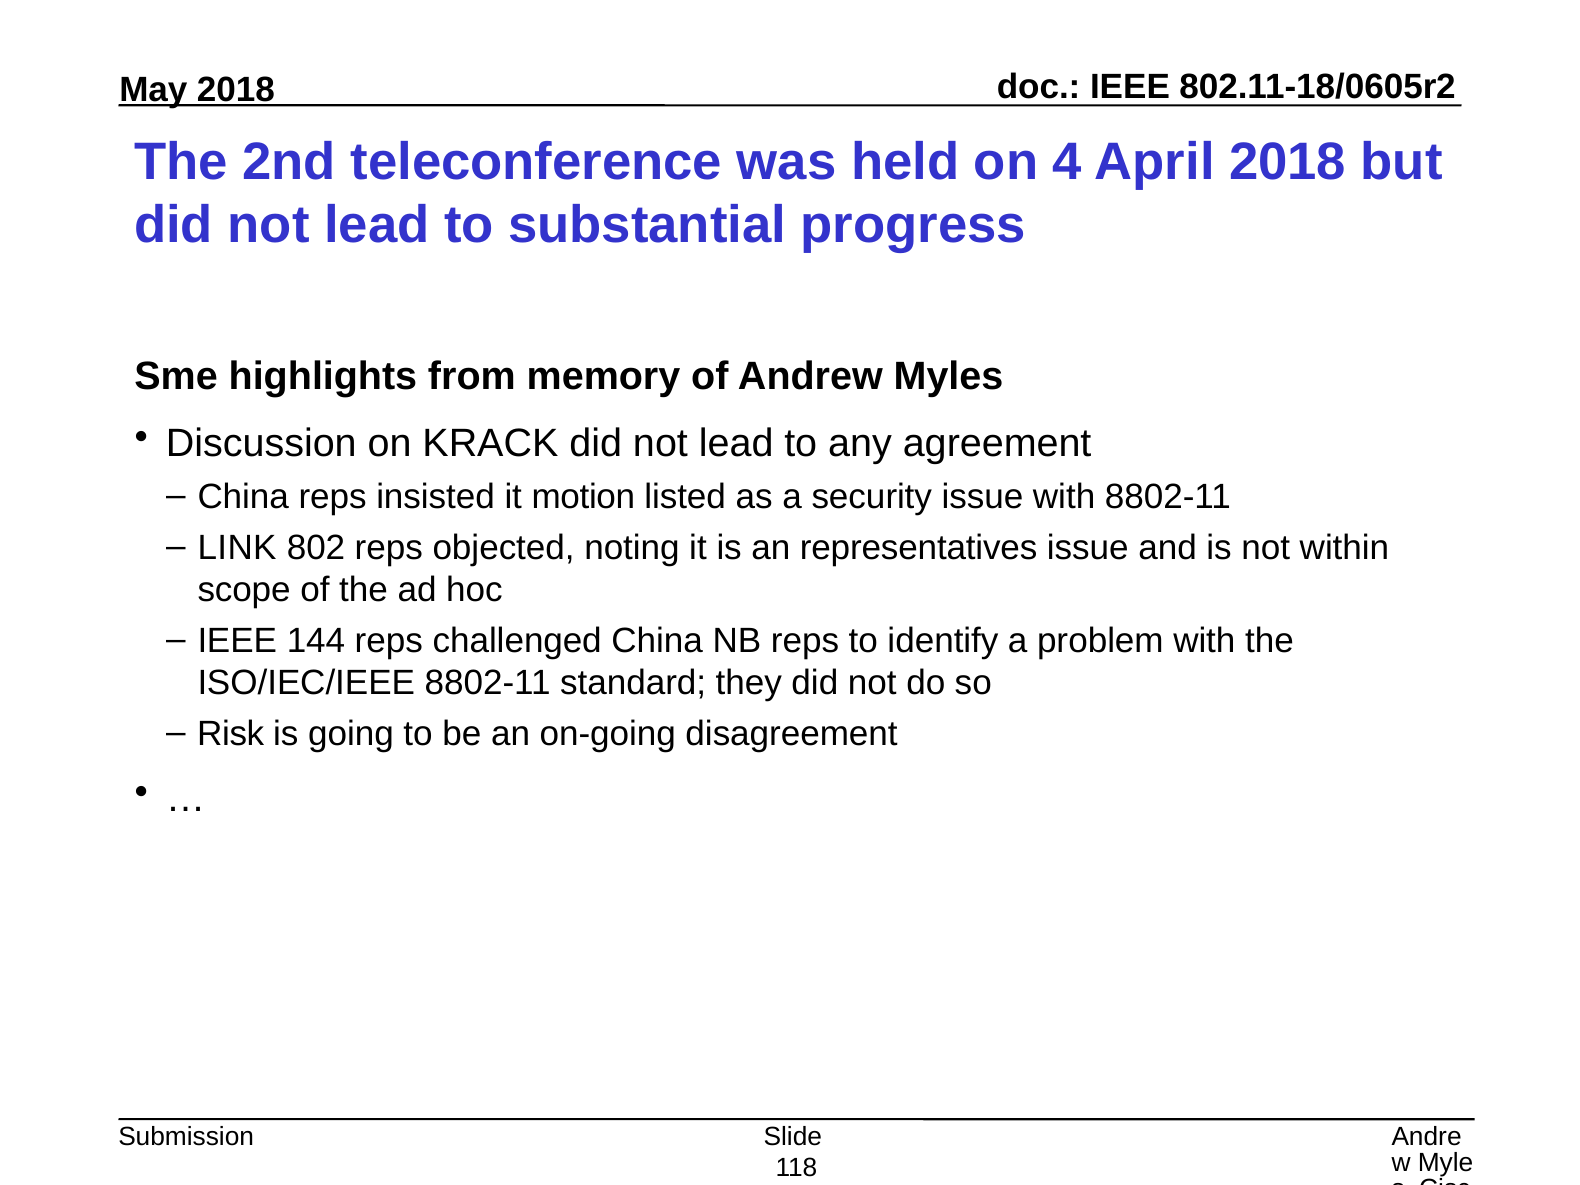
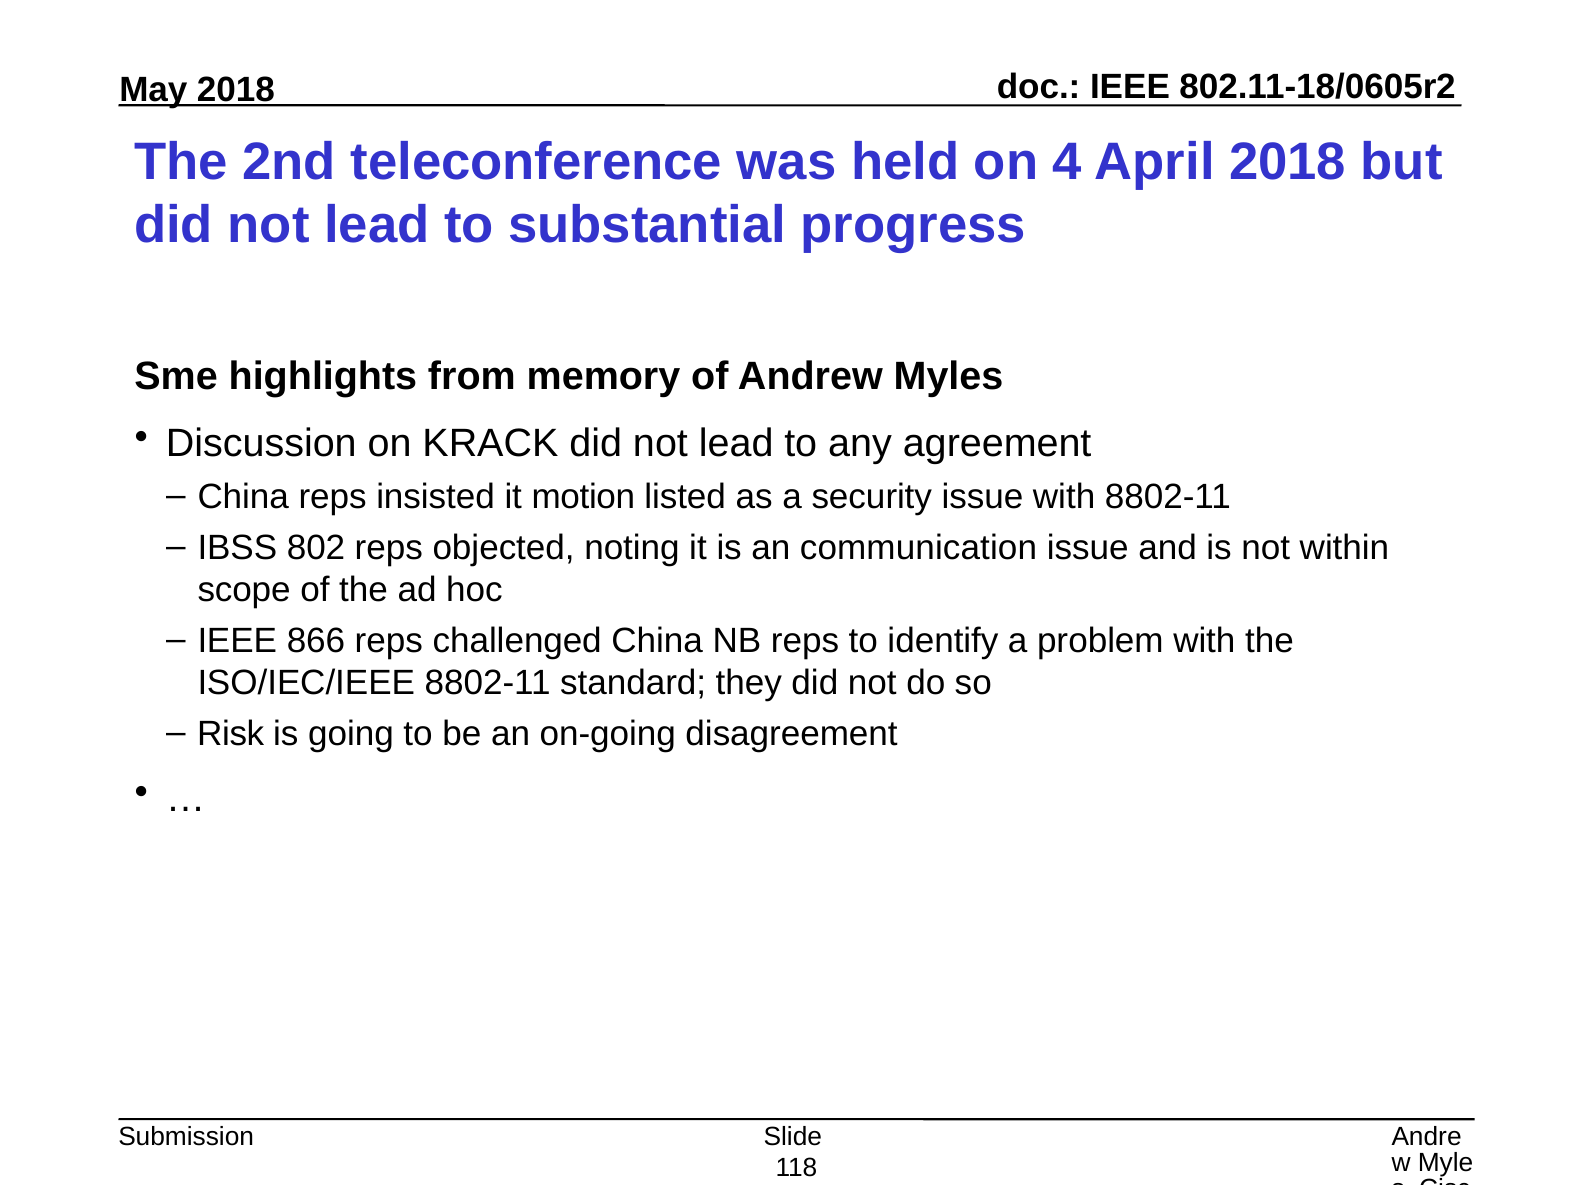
LINK: LINK -> IBSS
representatives: representatives -> communication
144: 144 -> 866
